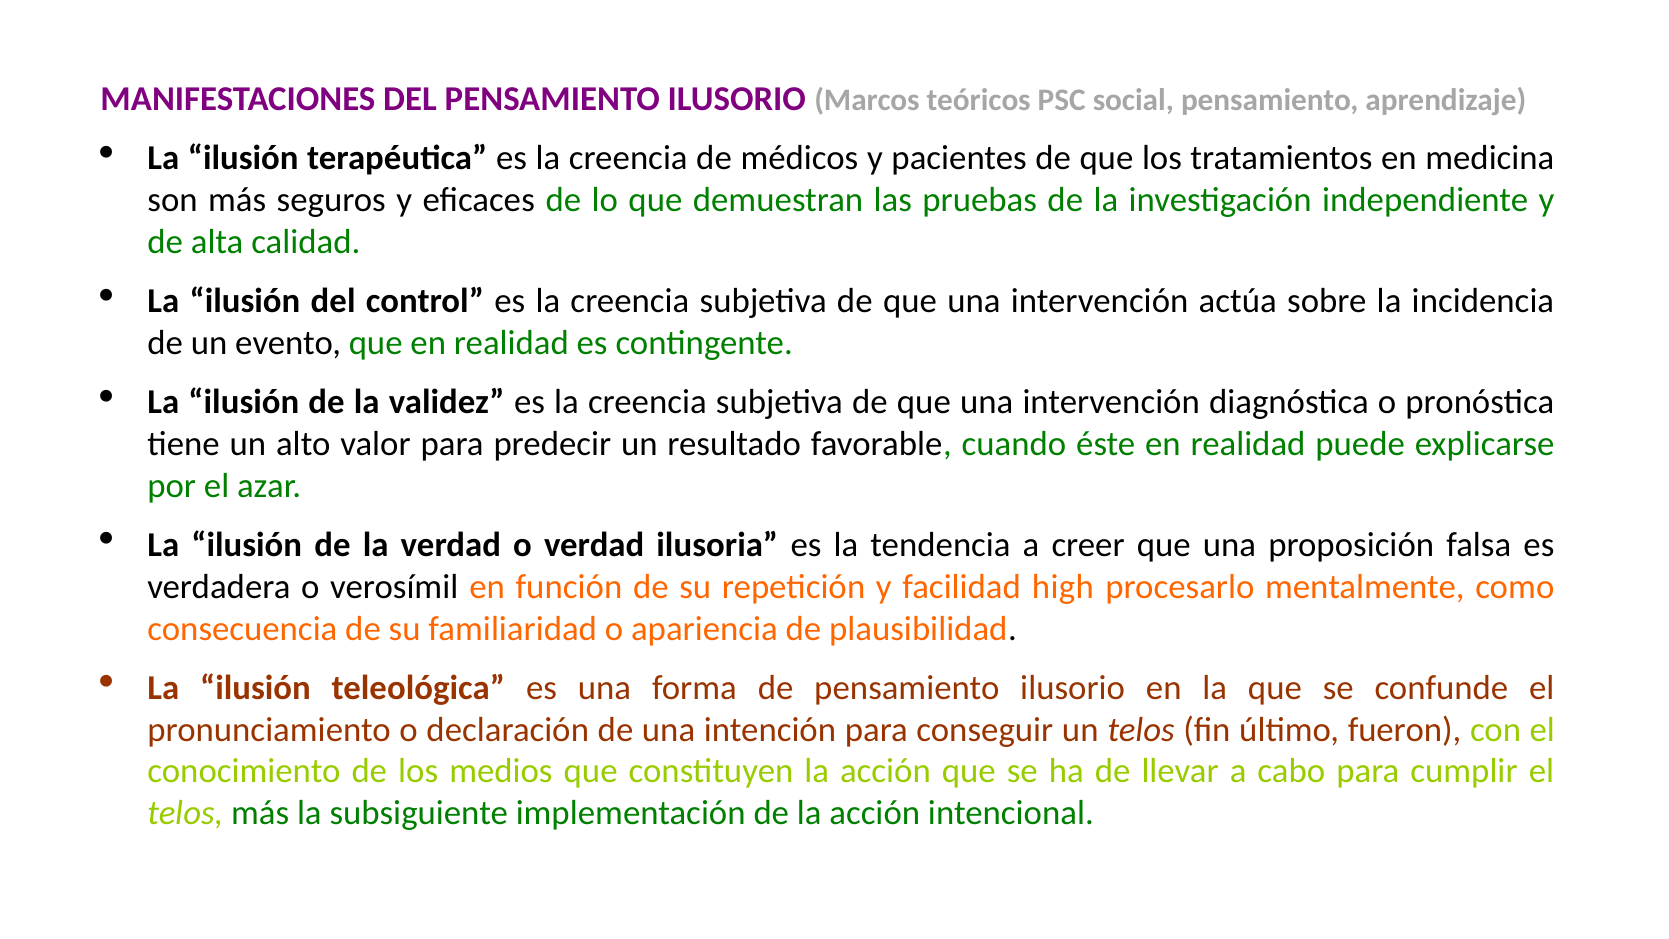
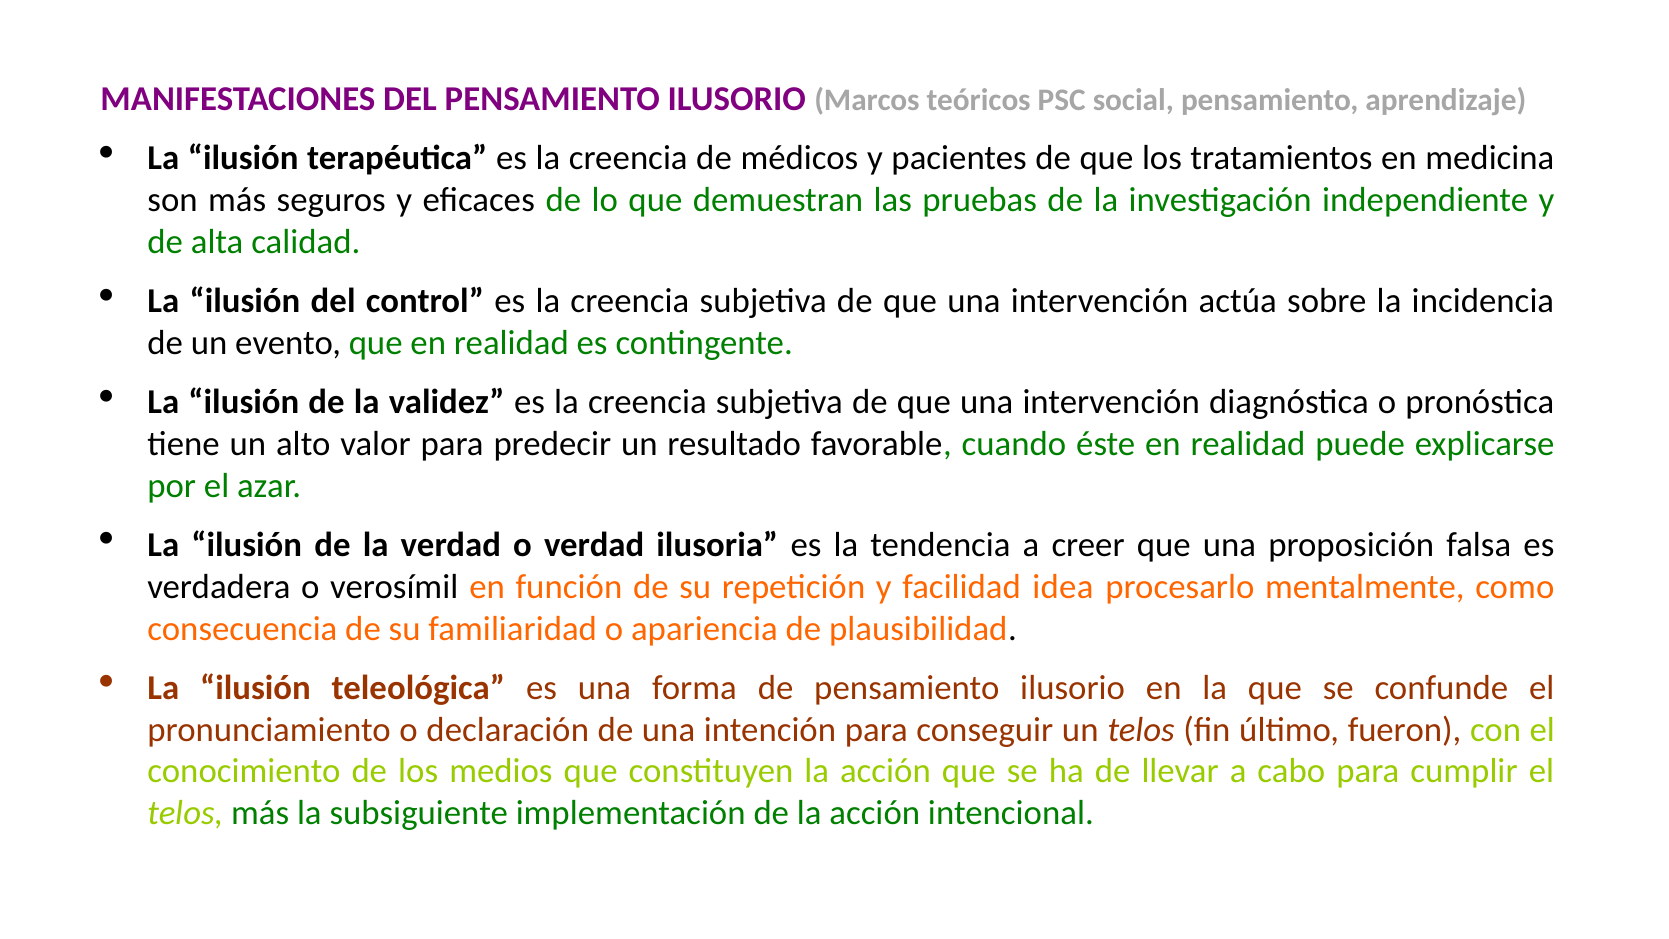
high: high -> idea
